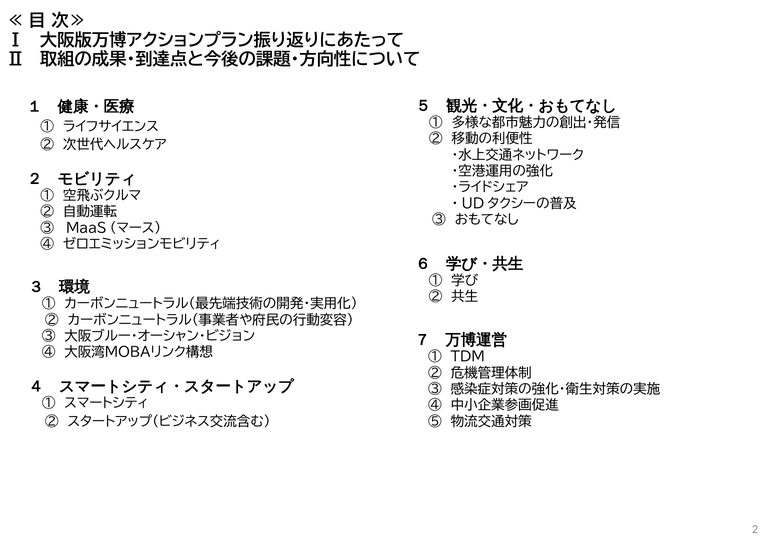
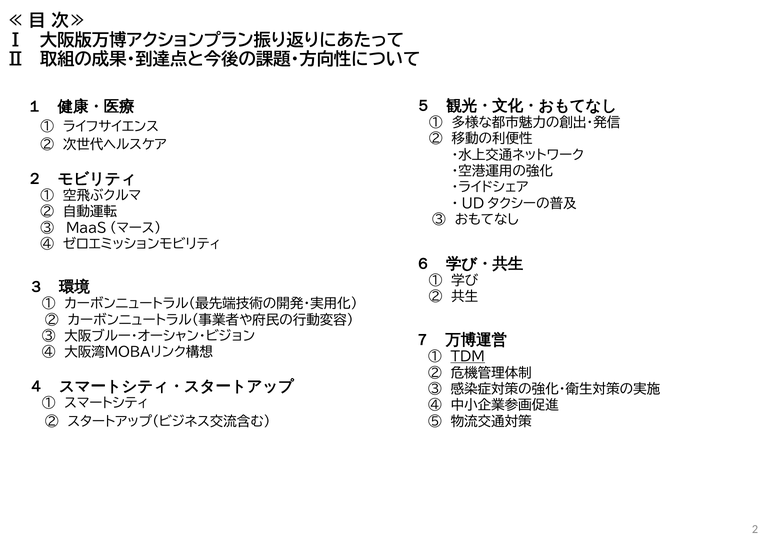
ＴＤＭ underline: none -> present
